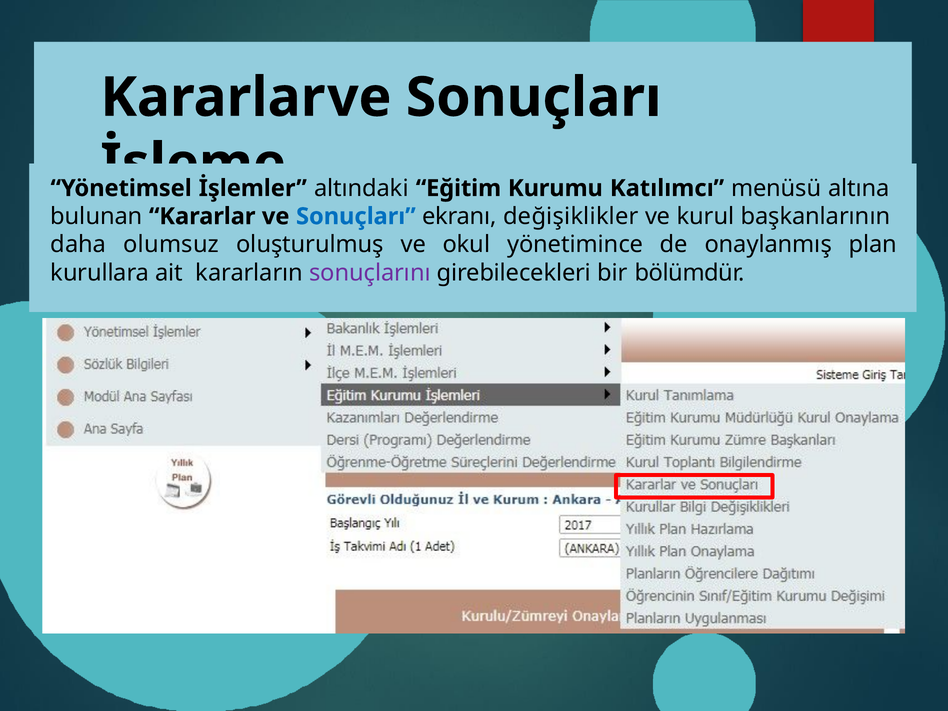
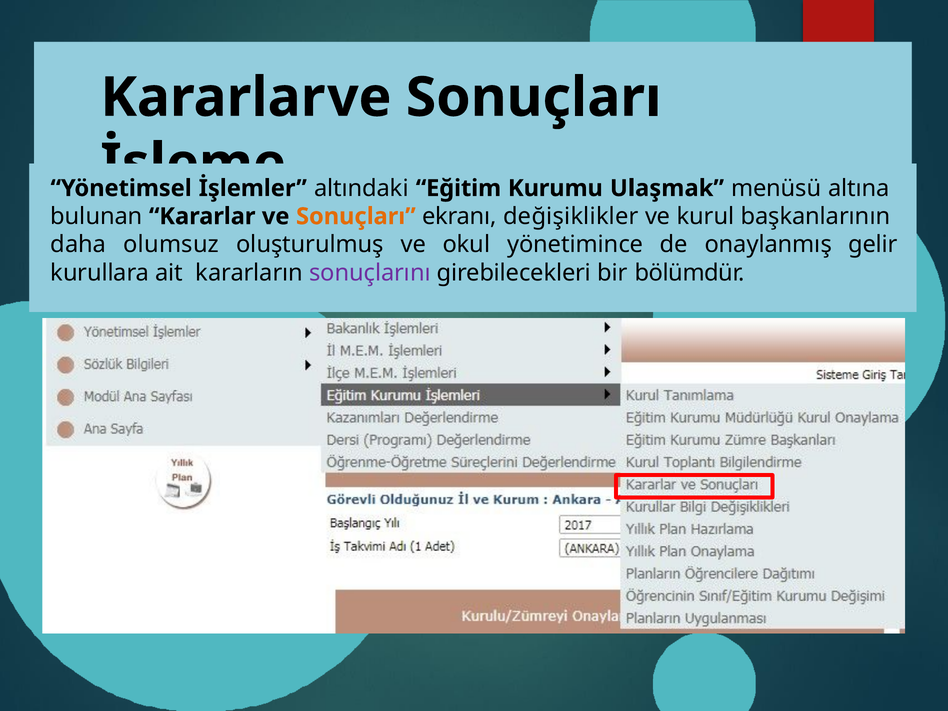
Katılımcı: Katılımcı -> Ulaşmak
Sonuçları at (356, 216) colour: blue -> orange
plan: plan -> gelir
